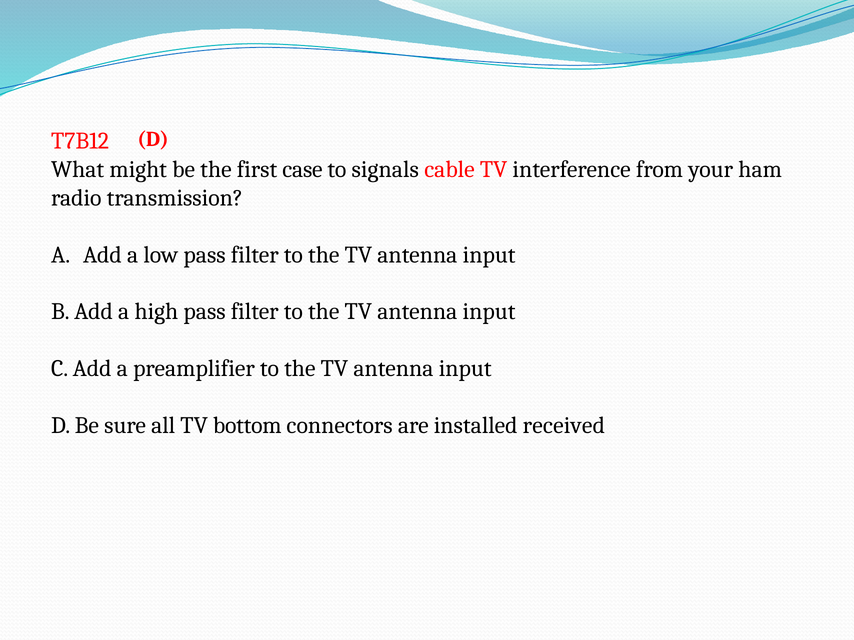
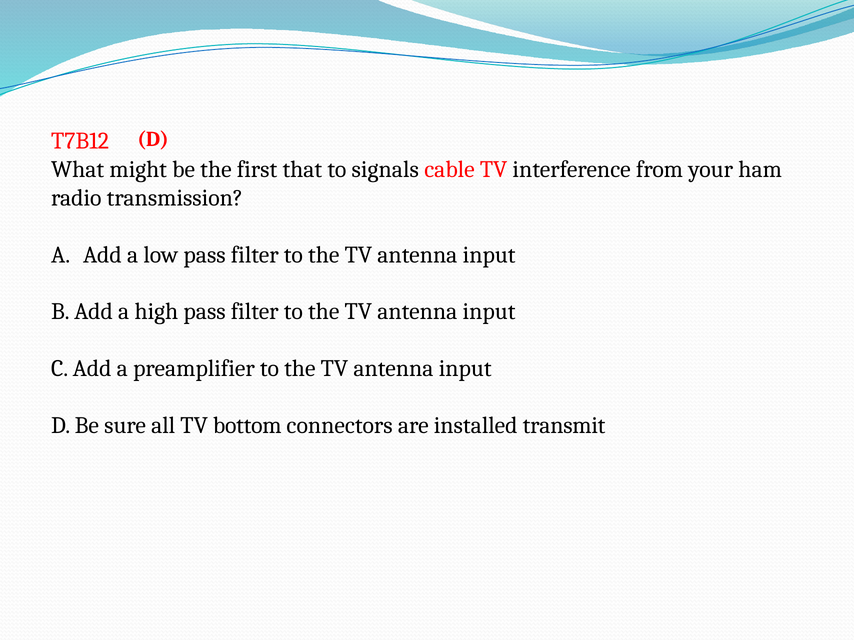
case: case -> that
received: received -> transmit
